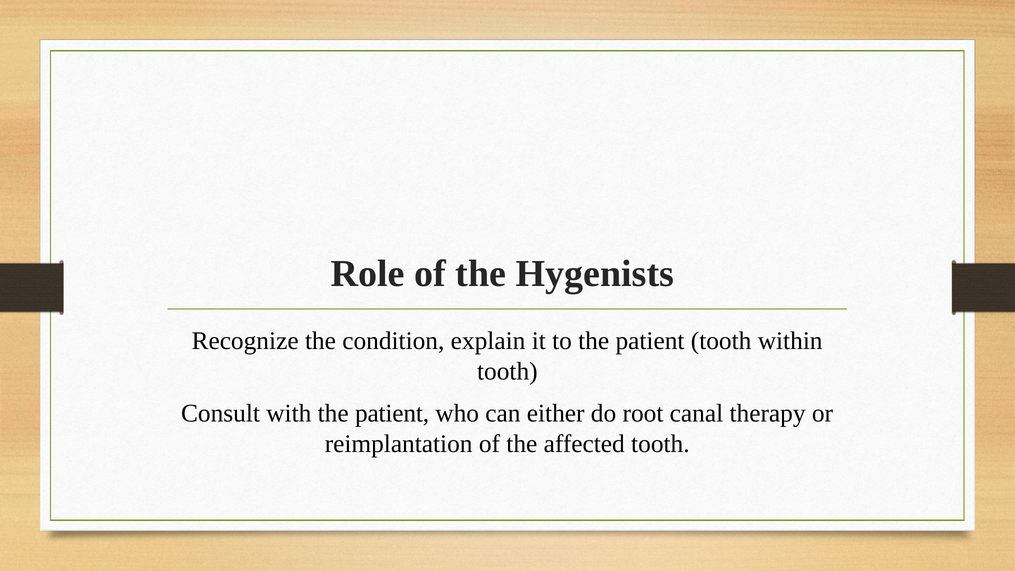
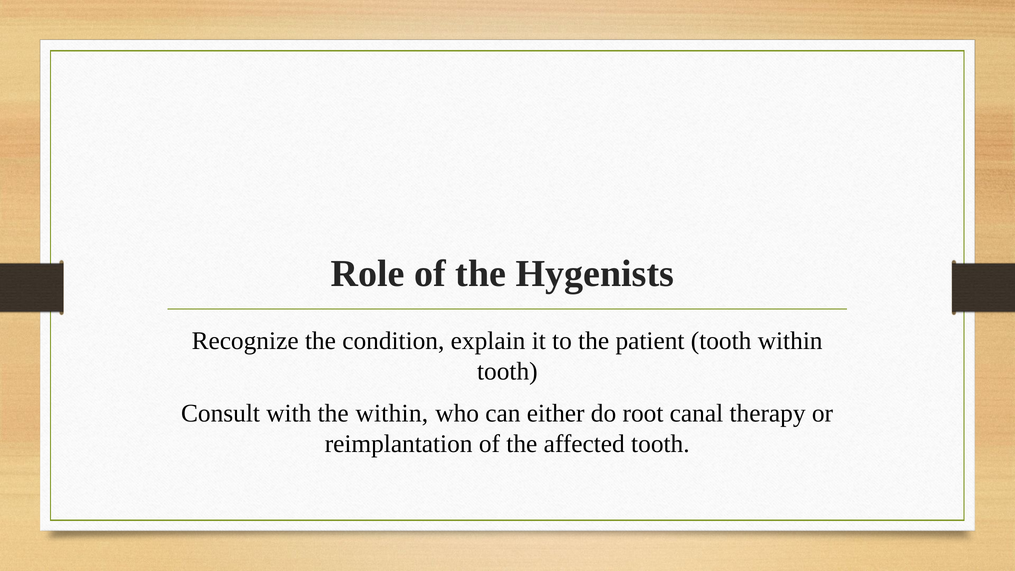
with the patient: patient -> within
